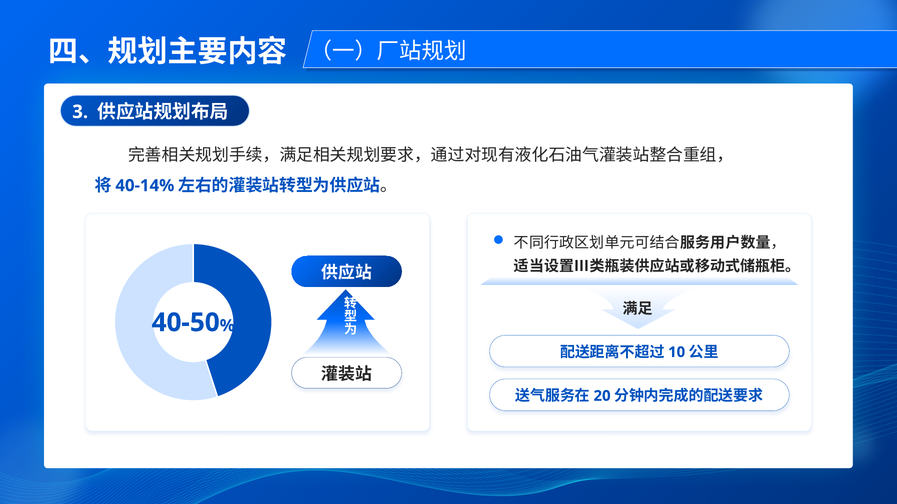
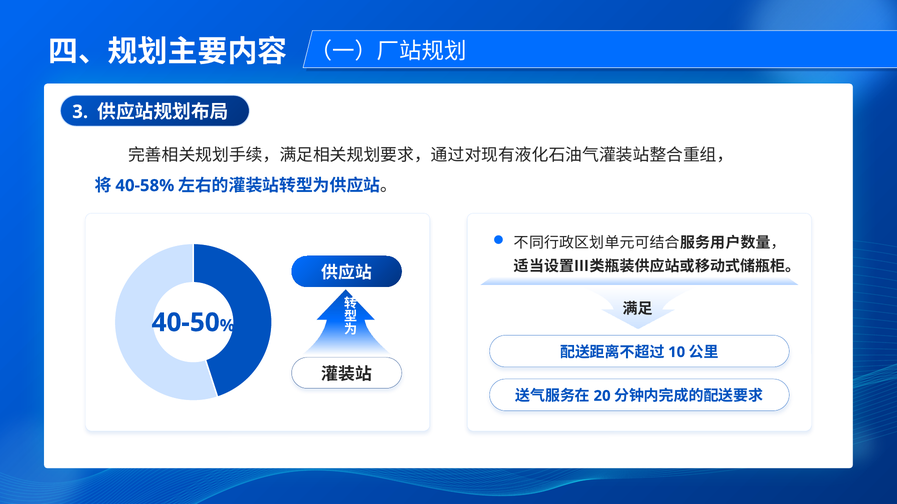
40-14%: 40-14% -> 40-58%
